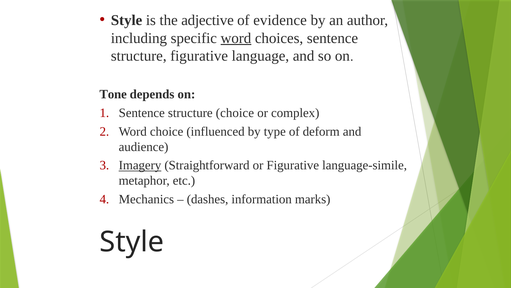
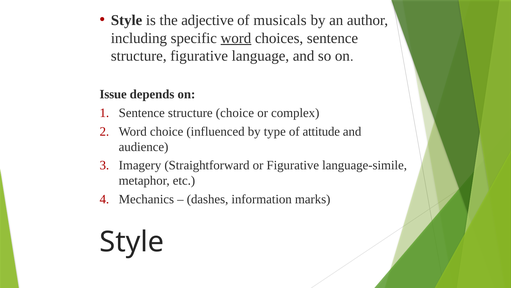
evidence: evidence -> musicals
Tone: Tone -> Issue
deform: deform -> attitude
Imagery underline: present -> none
